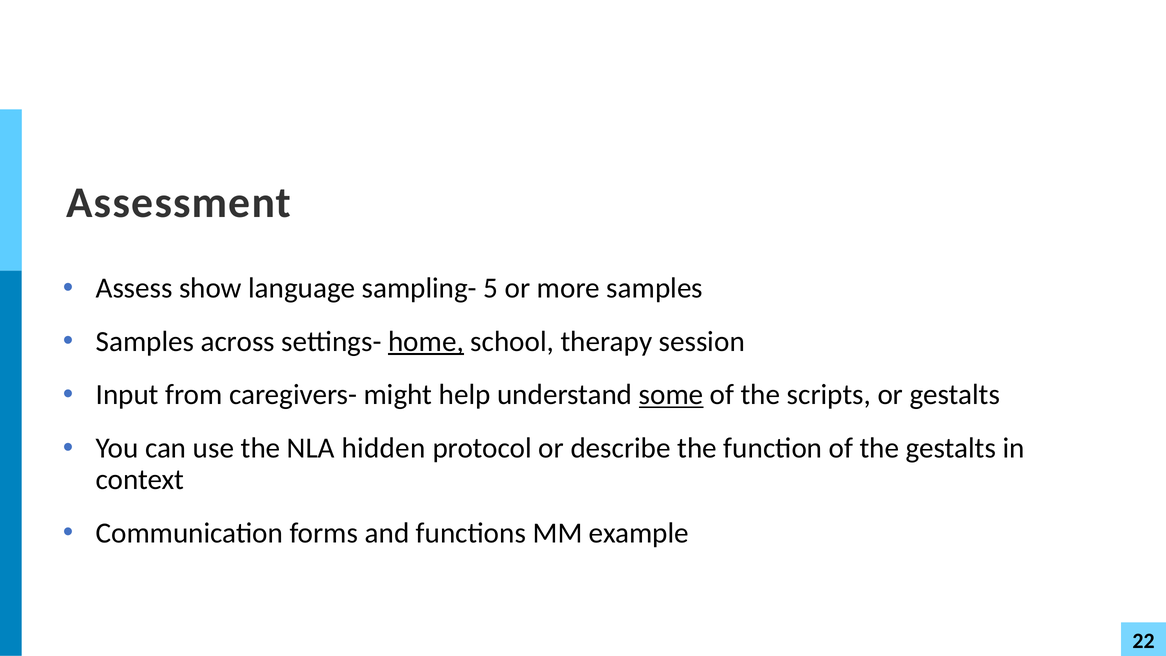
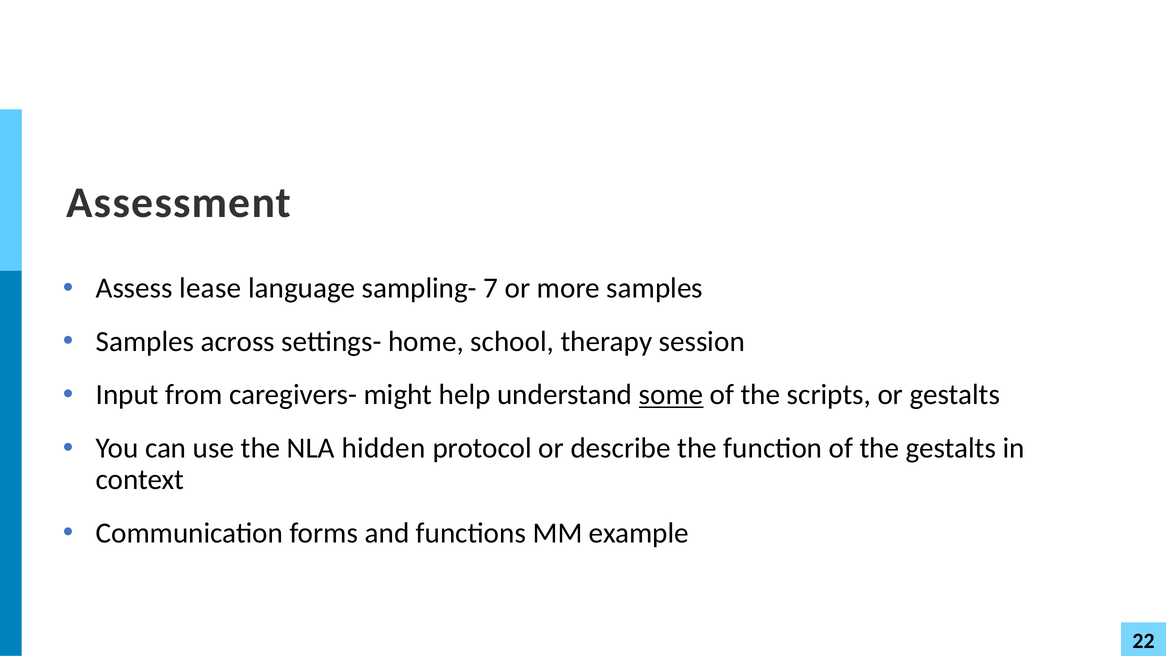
show: show -> lease
5: 5 -> 7
home underline: present -> none
